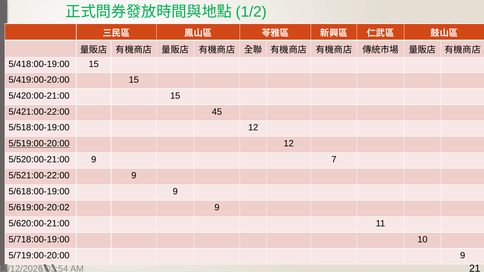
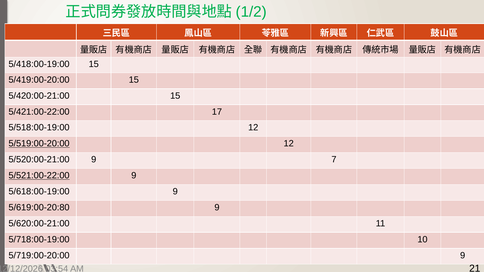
45: 45 -> 17
5/521:00-22:00 underline: none -> present
5/619:00-20:02: 5/619:00-20:02 -> 5/619:00-20:80
